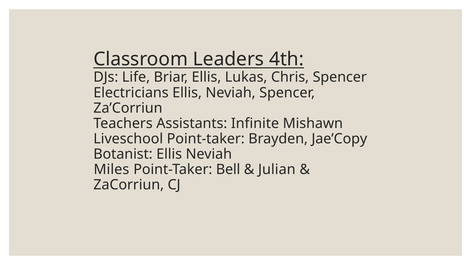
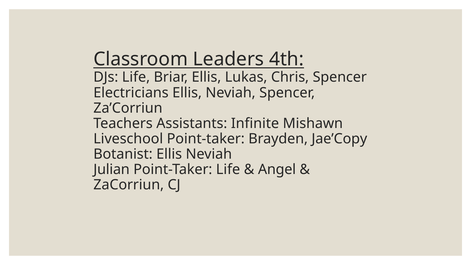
Miles: Miles -> Julian
Point-Taker Bell: Bell -> Life
Julian: Julian -> Angel
